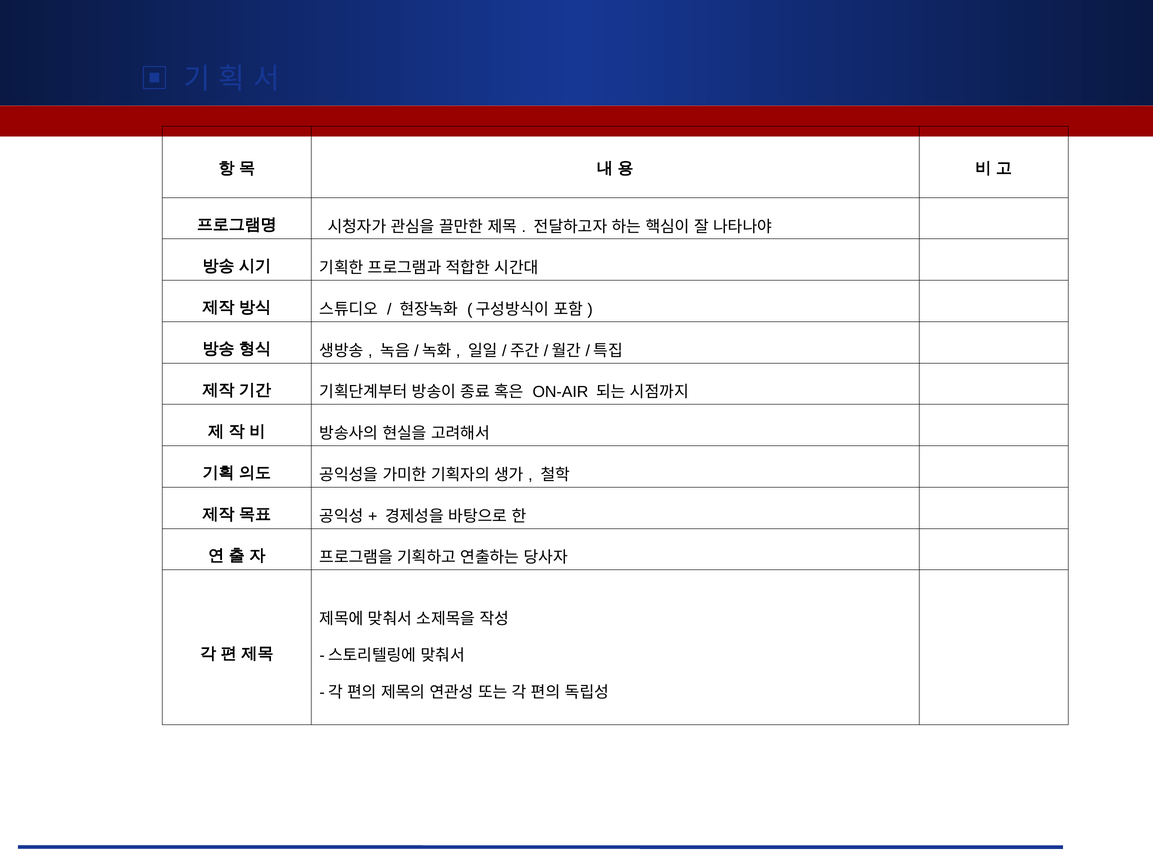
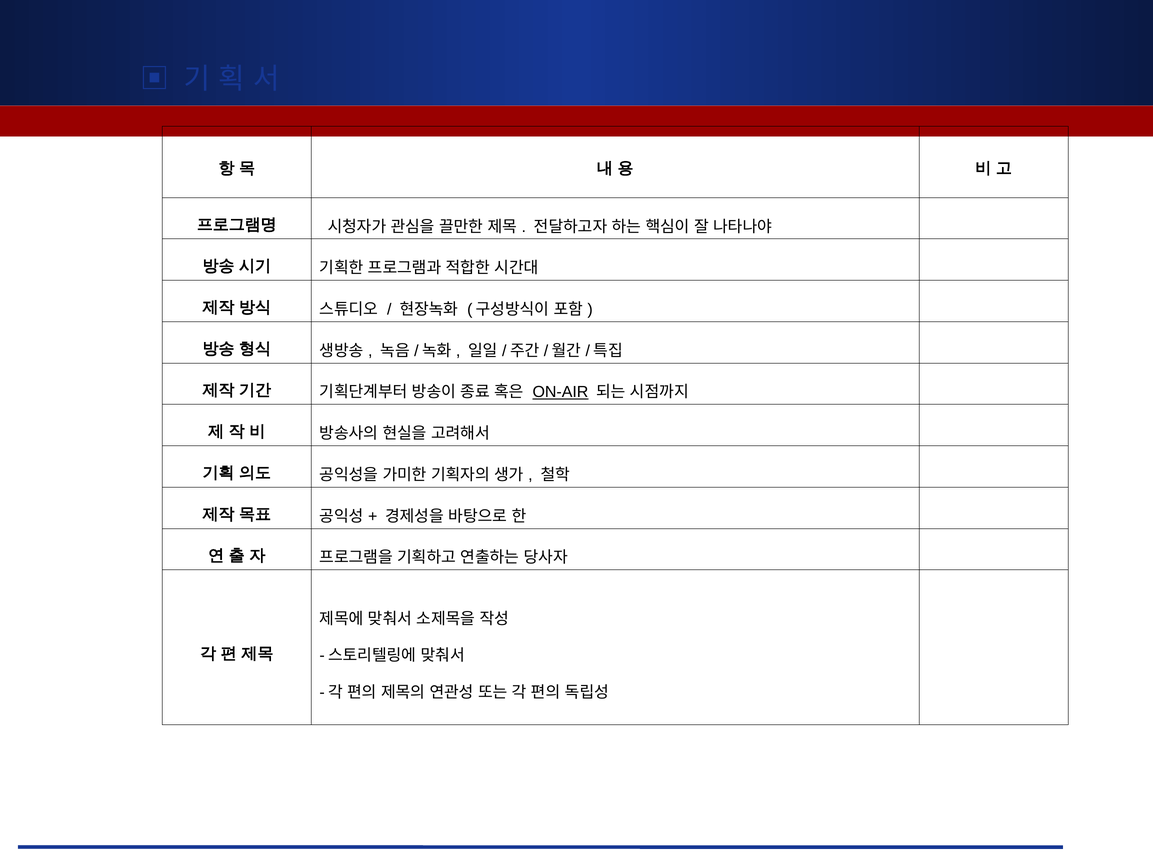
ON-AIR underline: none -> present
